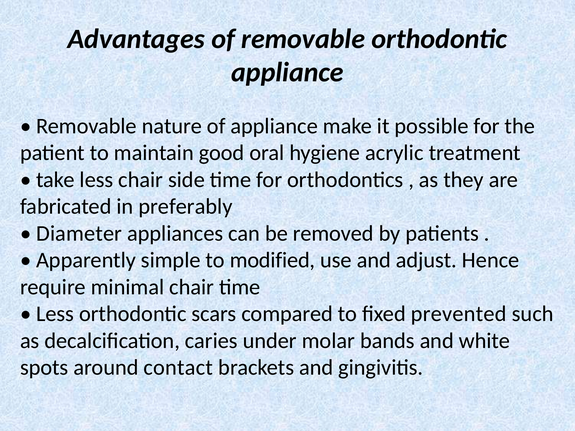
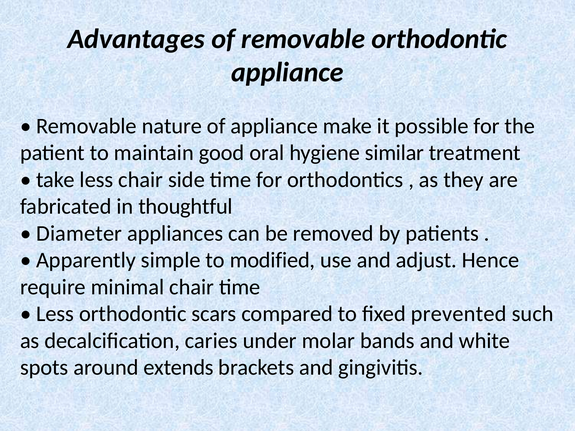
acrylic: acrylic -> similar
preferably: preferably -> thoughtful
contact: contact -> extends
